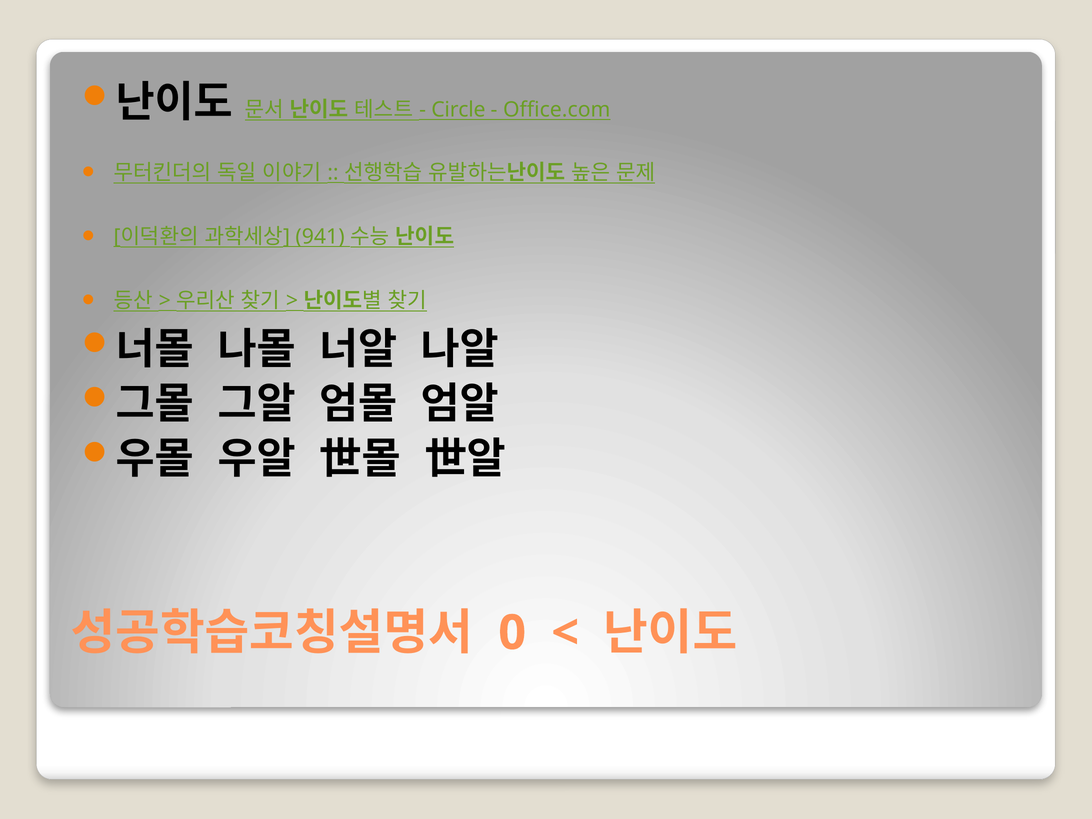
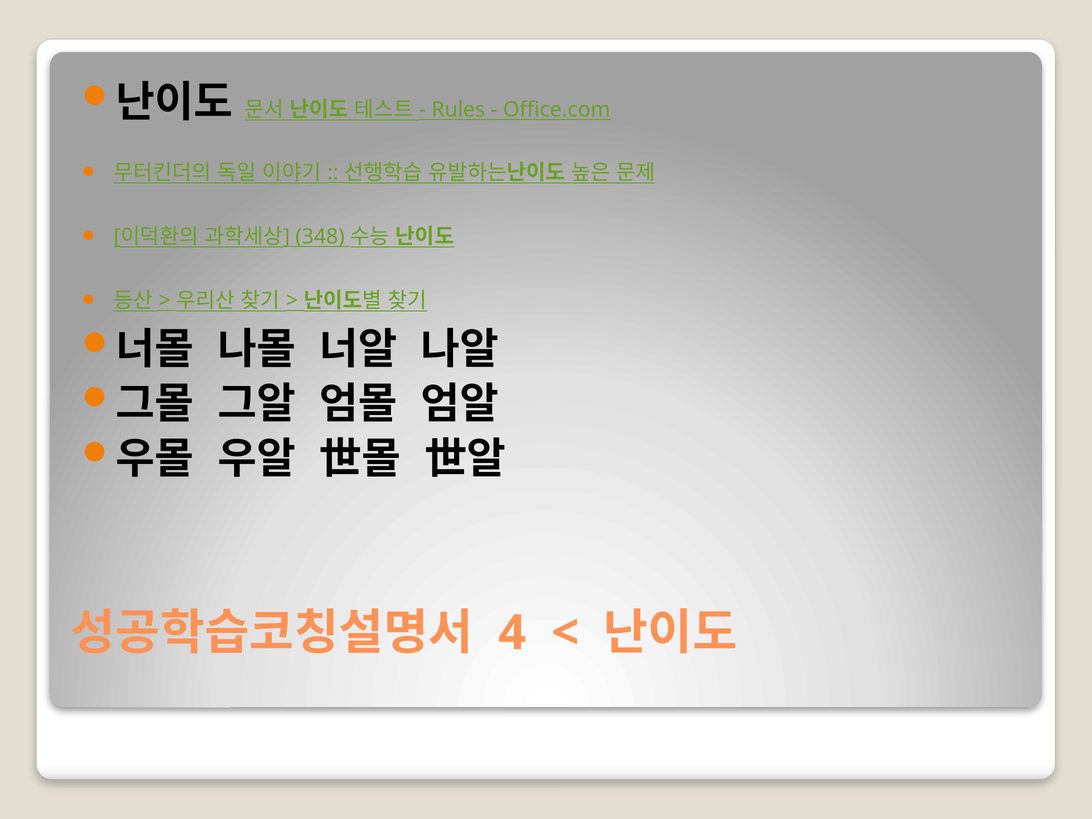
Circle: Circle -> Rules
941: 941 -> 348
0: 0 -> 4
